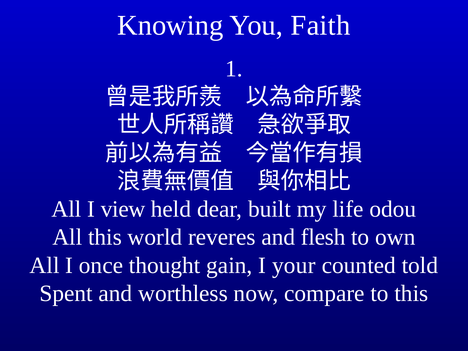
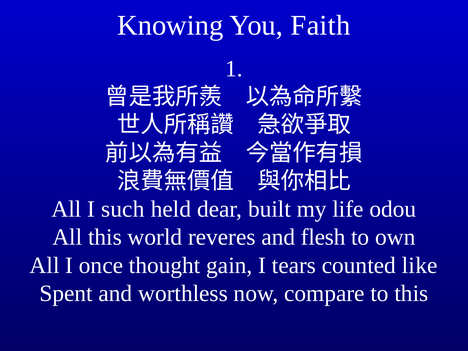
view: view -> such
your: your -> tears
told: told -> like
